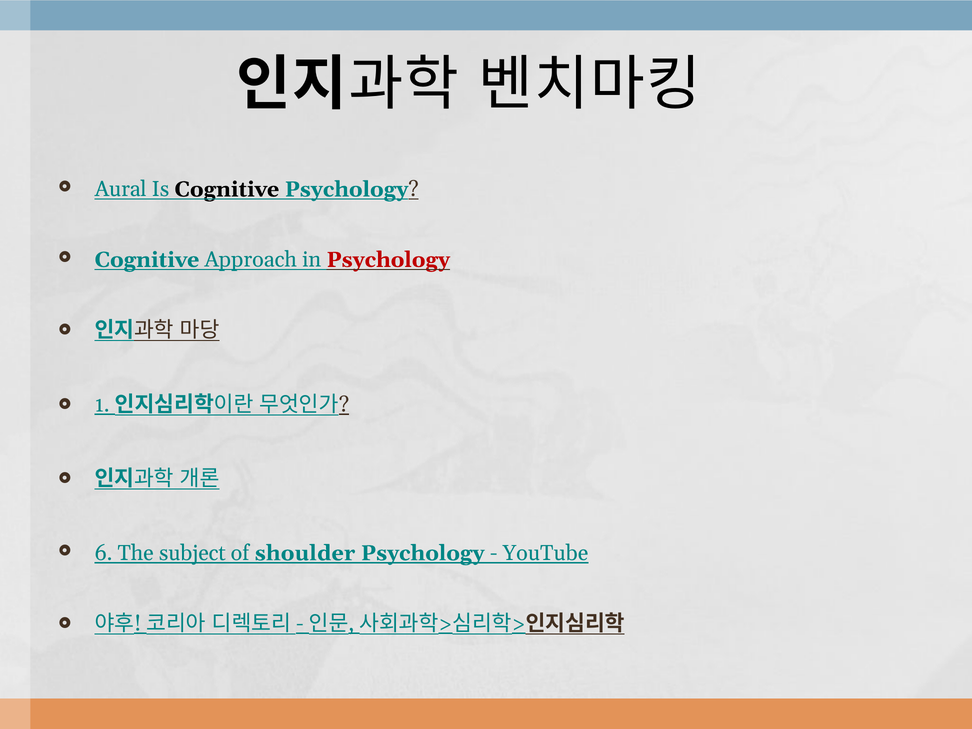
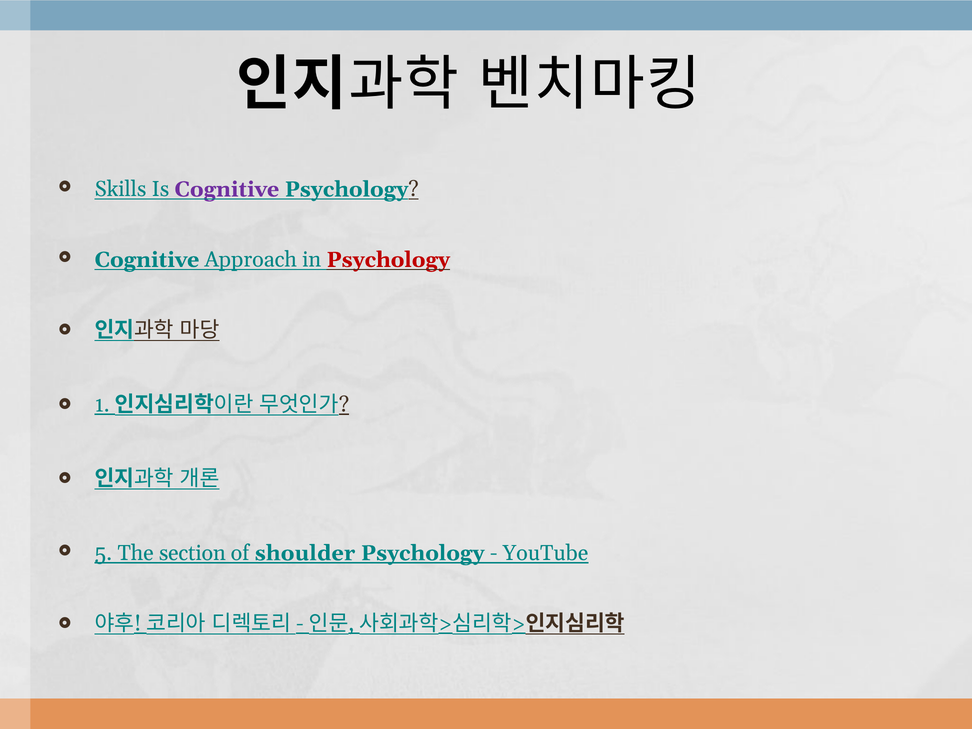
Aural: Aural -> Skills
Cognitive at (227, 189) colour: black -> purple
6: 6 -> 5
subject: subject -> section
